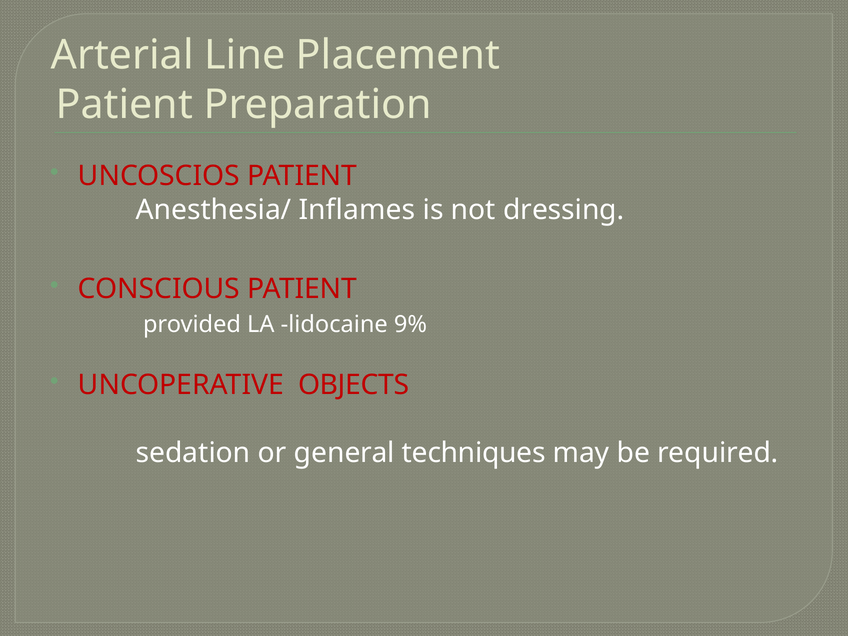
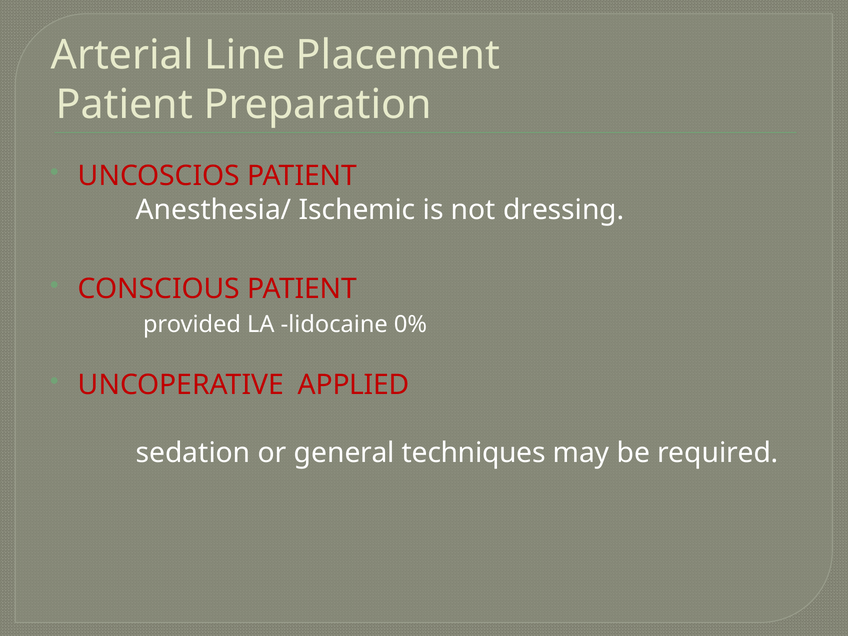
Inflames: Inflames -> Ischemic
9%: 9% -> 0%
OBJECTS: OBJECTS -> APPLIED
